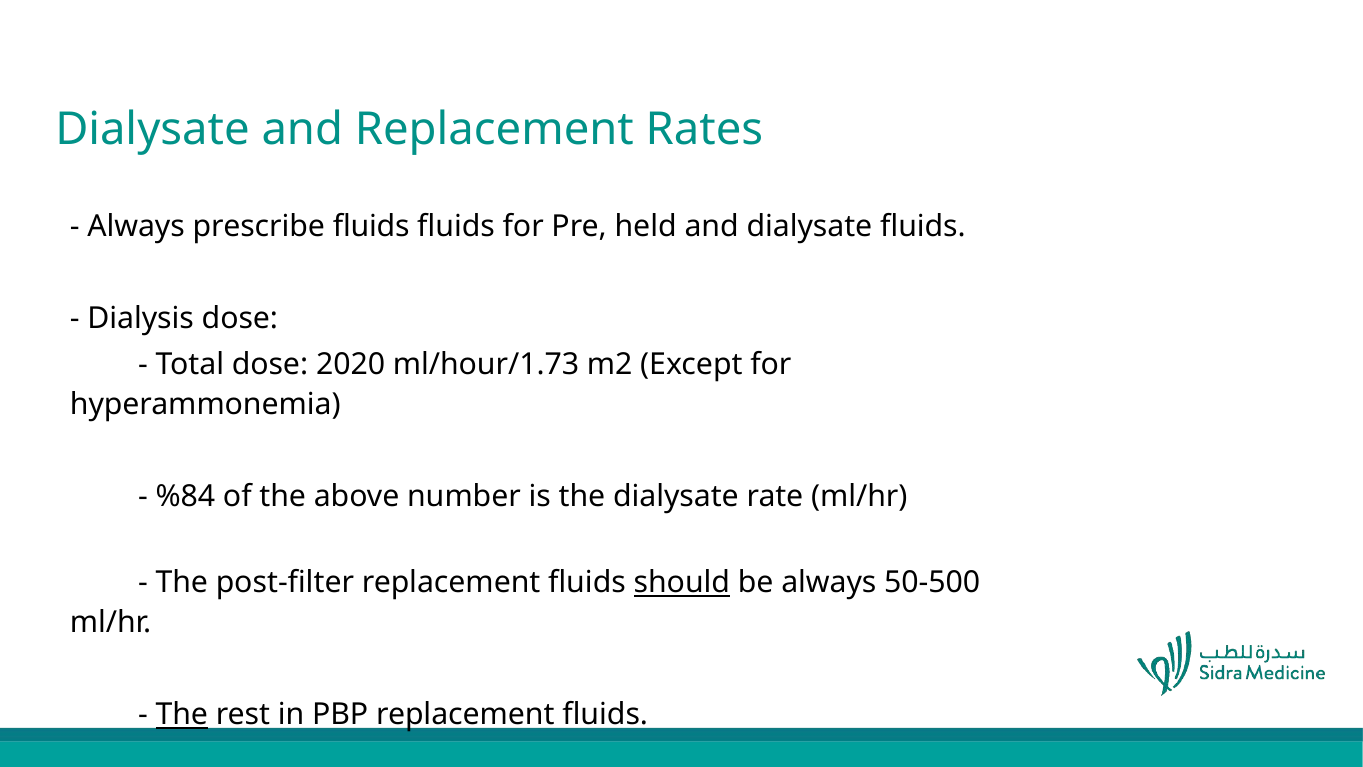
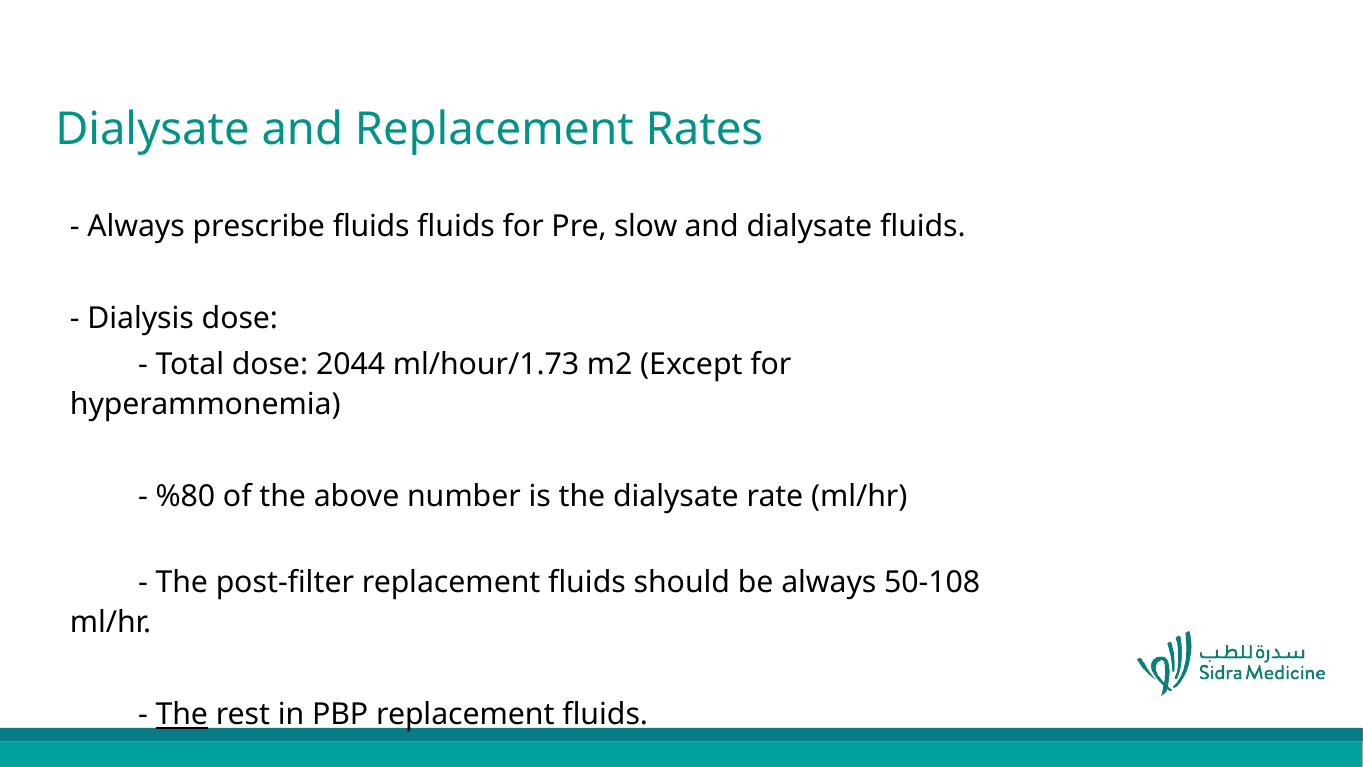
held: held -> slow
2020: 2020 -> 2044
%84: %84 -> %80
should underline: present -> none
50-500: 50-500 -> 50-108
